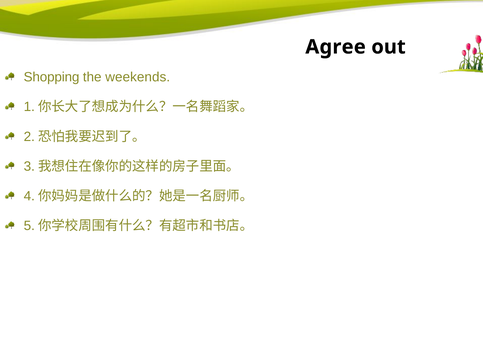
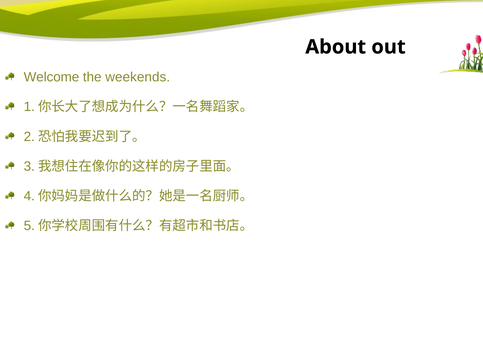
Agree: Agree -> About
Shopping: Shopping -> Welcome
